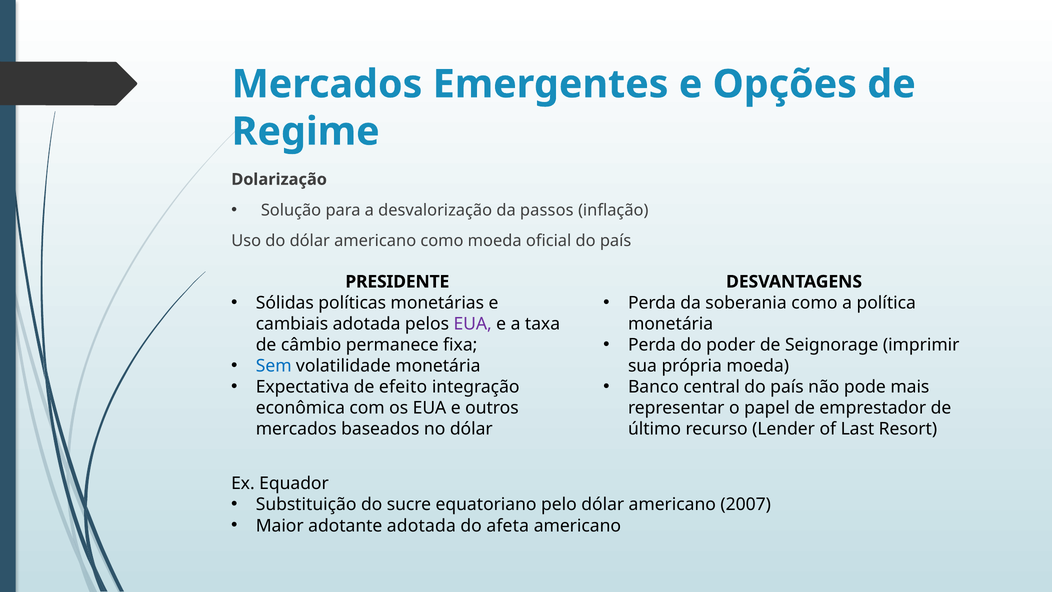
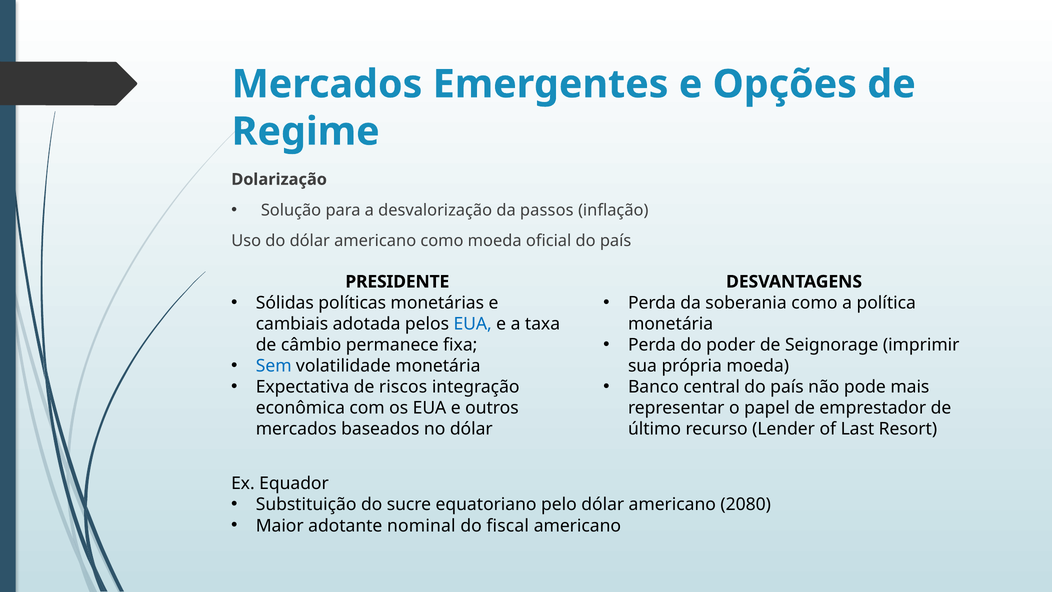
EUA at (473, 324) colour: purple -> blue
efeito: efeito -> riscos
2007: 2007 -> 2080
adotante adotada: adotada -> nominal
afeta: afeta -> fiscal
